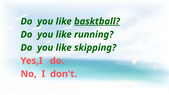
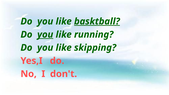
you at (45, 35) underline: none -> present
